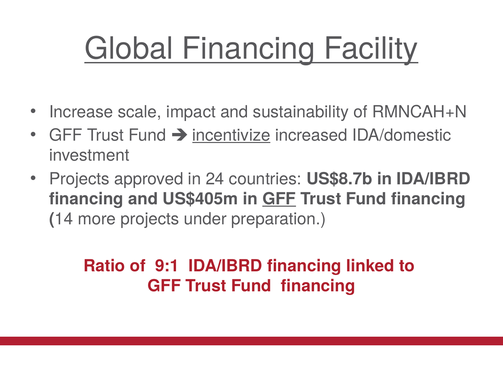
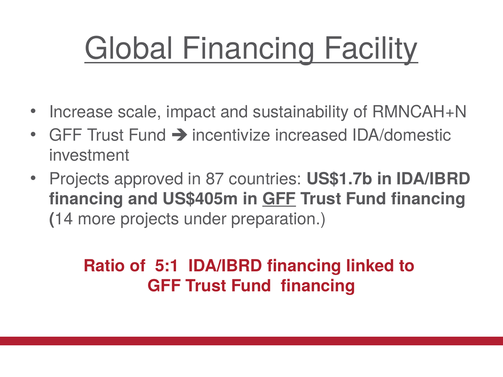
incentivize underline: present -> none
24: 24 -> 87
US$8.7b: US$8.7b -> US$1.7b
9:1: 9:1 -> 5:1
